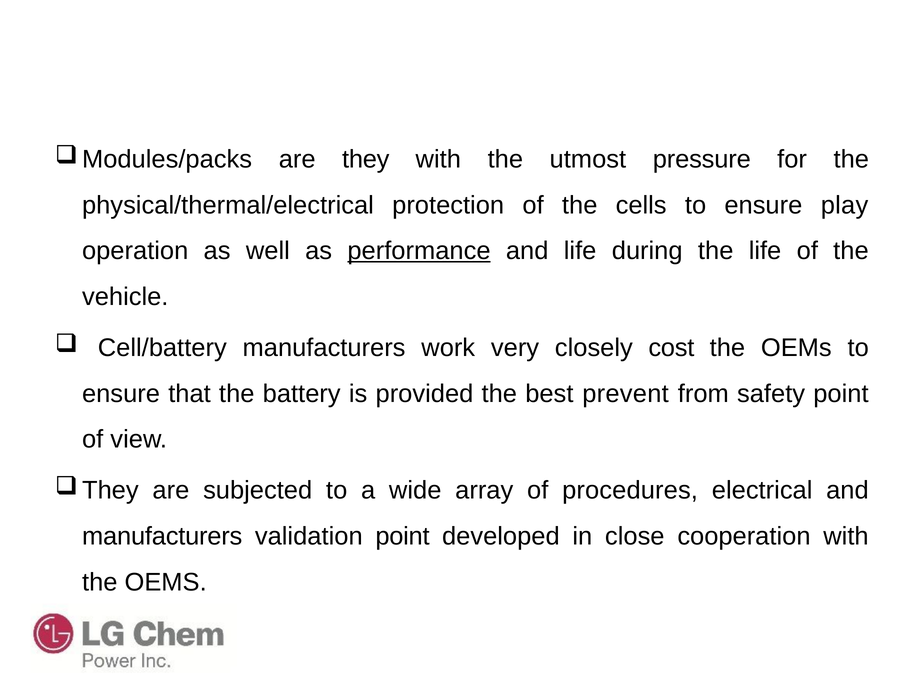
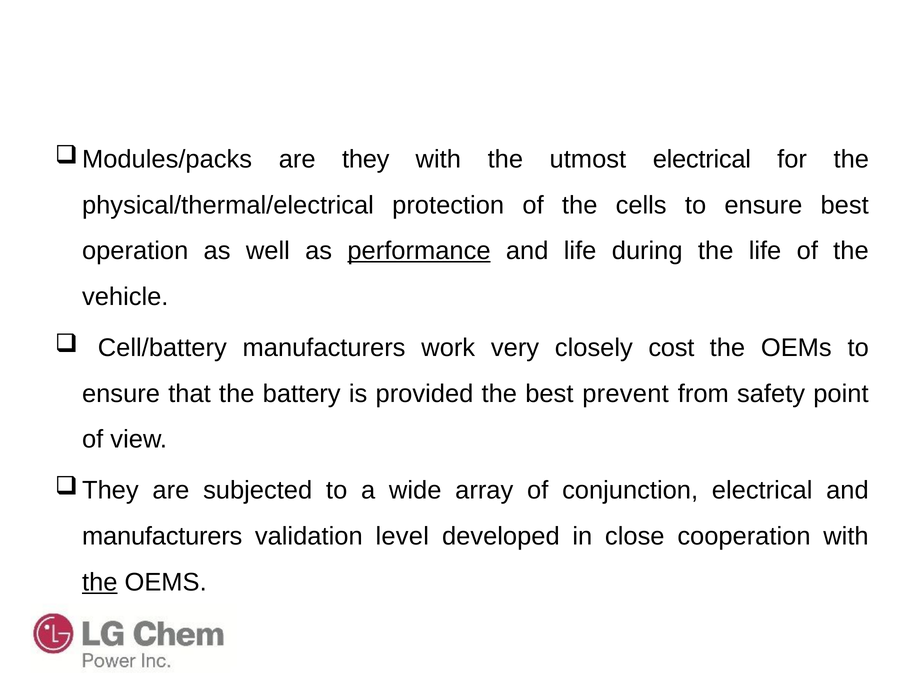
utmost pressure: pressure -> electrical
ensure play: play -> best
procedures: procedures -> conjunction
validation point: point -> level
the at (100, 582) underline: none -> present
